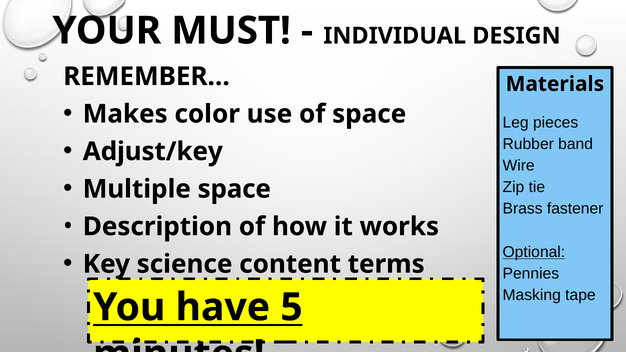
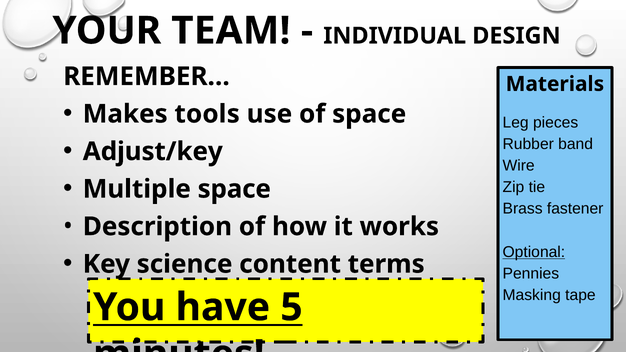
MUST: MUST -> TEAM
color: color -> tools
